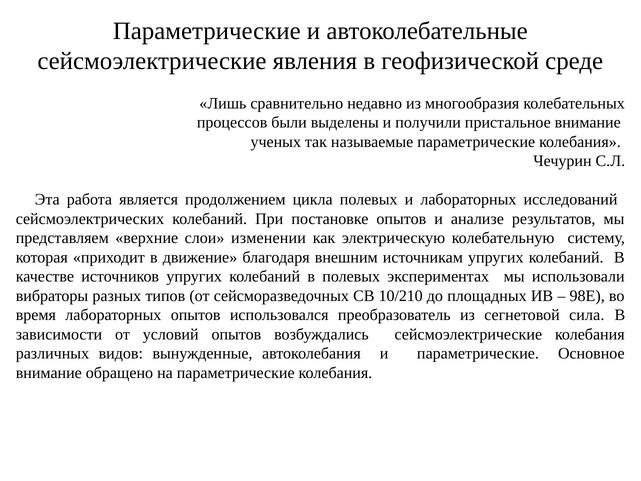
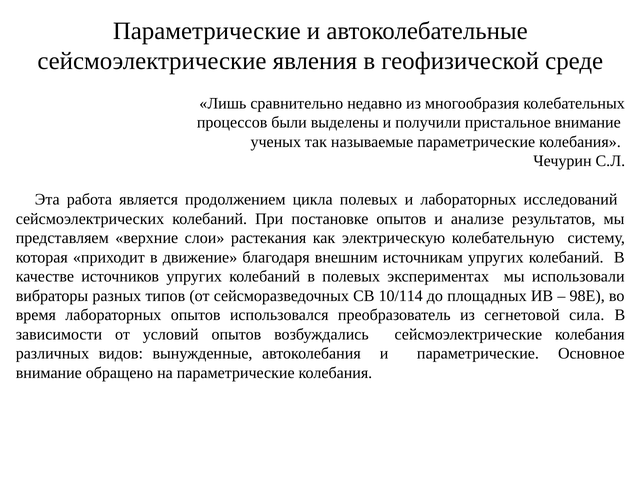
изменении: изменении -> растекания
10/210: 10/210 -> 10/114
